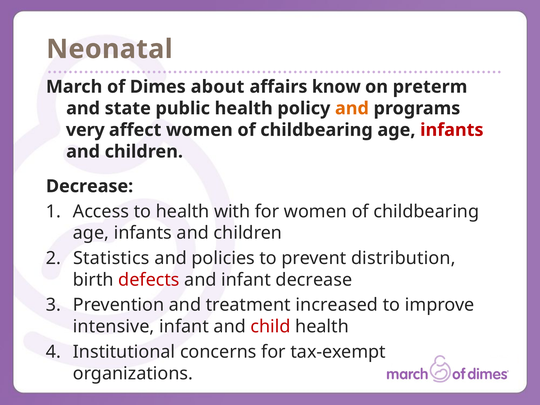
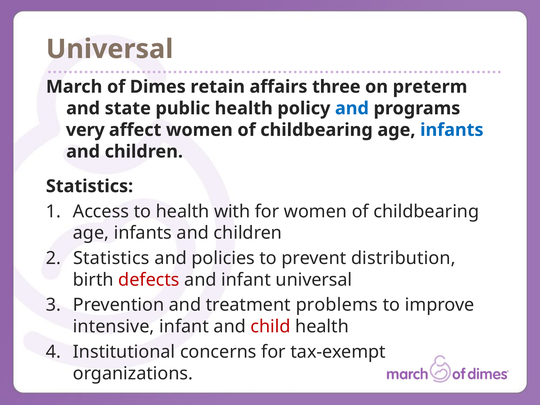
Neonatal at (109, 49): Neonatal -> Universal
about: about -> retain
know: know -> three
and at (352, 108) colour: orange -> blue
infants at (452, 130) colour: red -> blue
Decrease at (90, 186): Decrease -> Statistics
infant decrease: decrease -> universal
increased: increased -> problems
